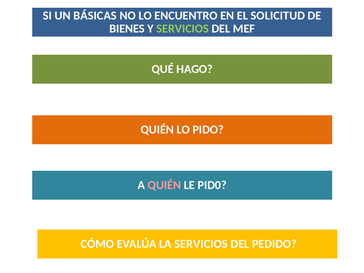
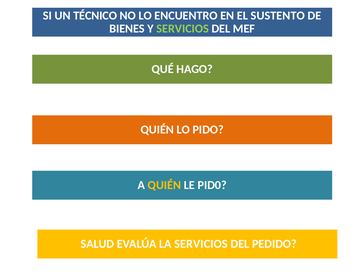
BÁSICAS: BÁSICAS -> TÉCNICO
SOLICITUD: SOLICITUD -> SUSTENTO
QUIÉN at (164, 185) colour: pink -> yellow
CÓMO: CÓMO -> SALUD
